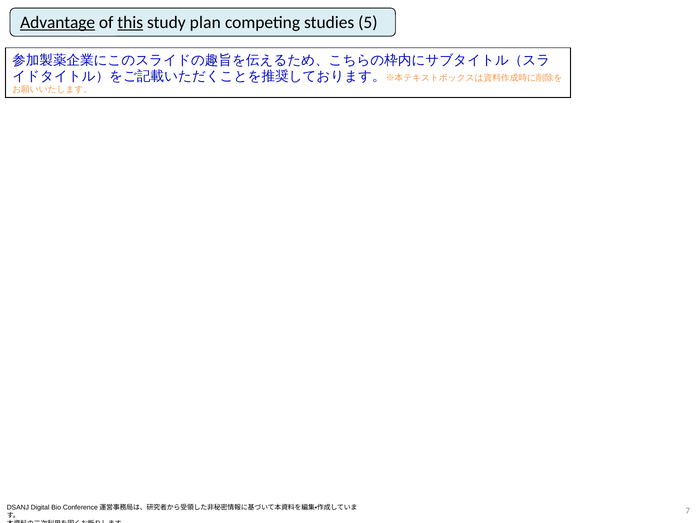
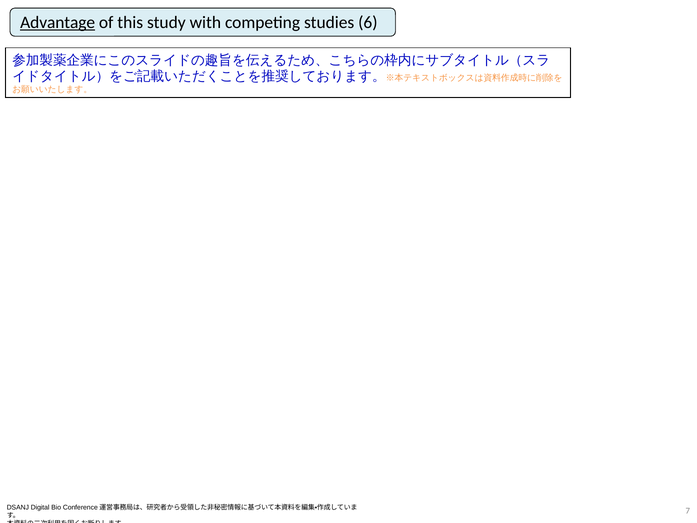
this underline: present -> none
plan: plan -> with
5: 5 -> 6
